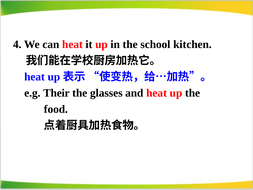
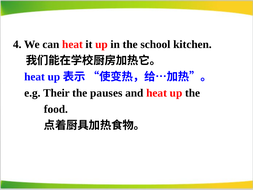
glasses: glasses -> pauses
